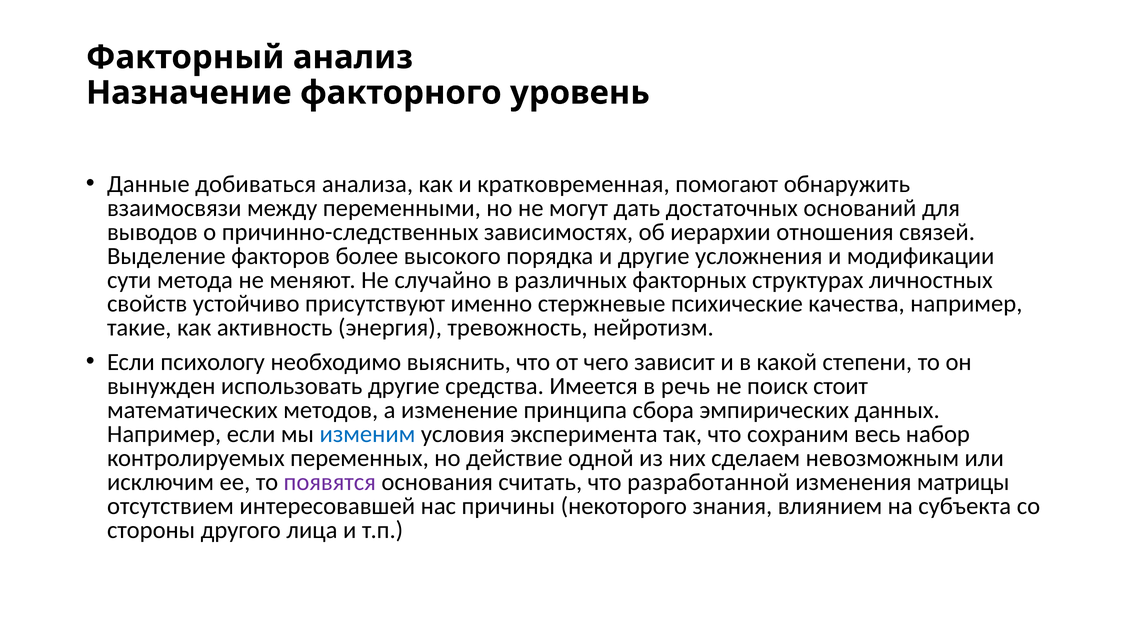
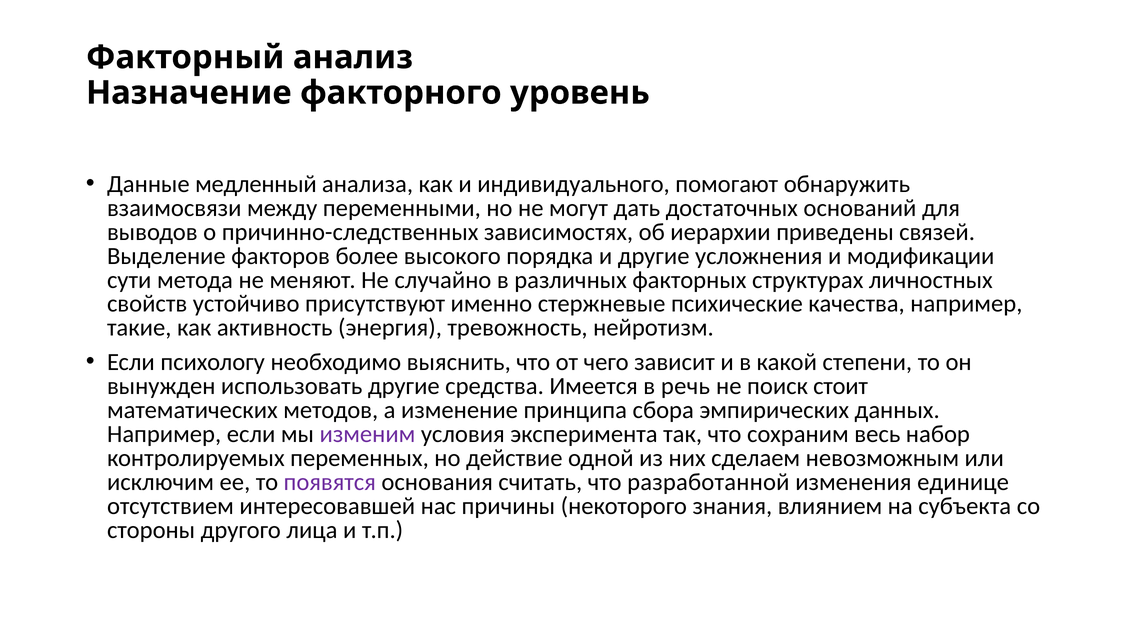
добиваться: добиваться -> медленный
кратковременная: кратковременная -> индивидуального
отношения: отношения -> приведены
изменим colour: blue -> purple
матрицы: матрицы -> единице
